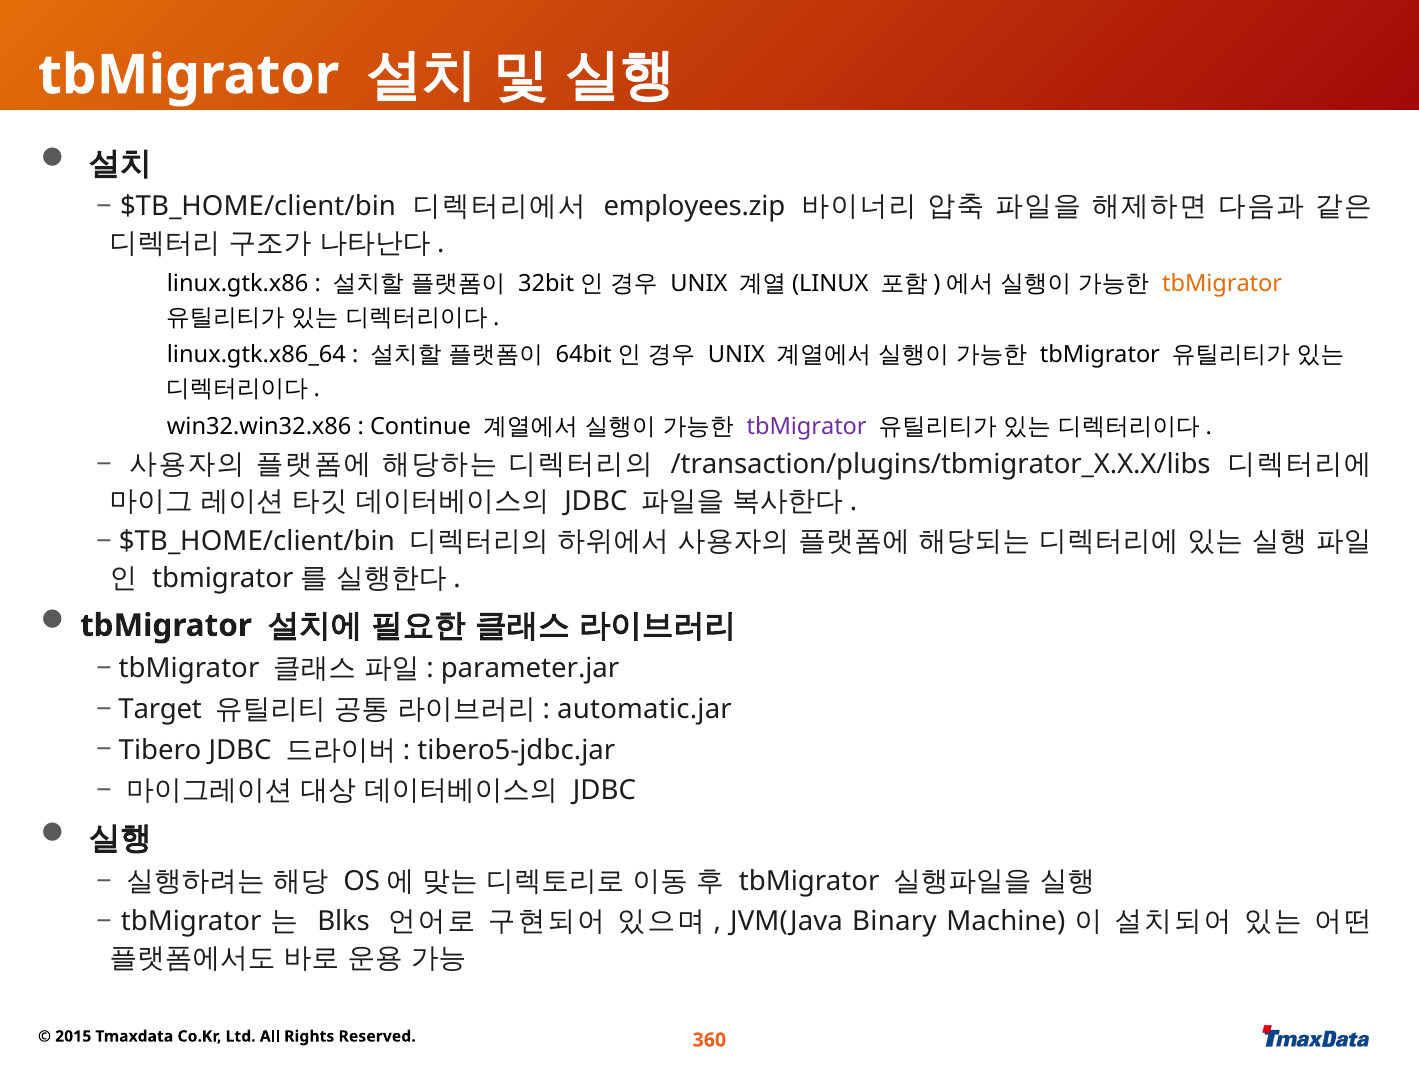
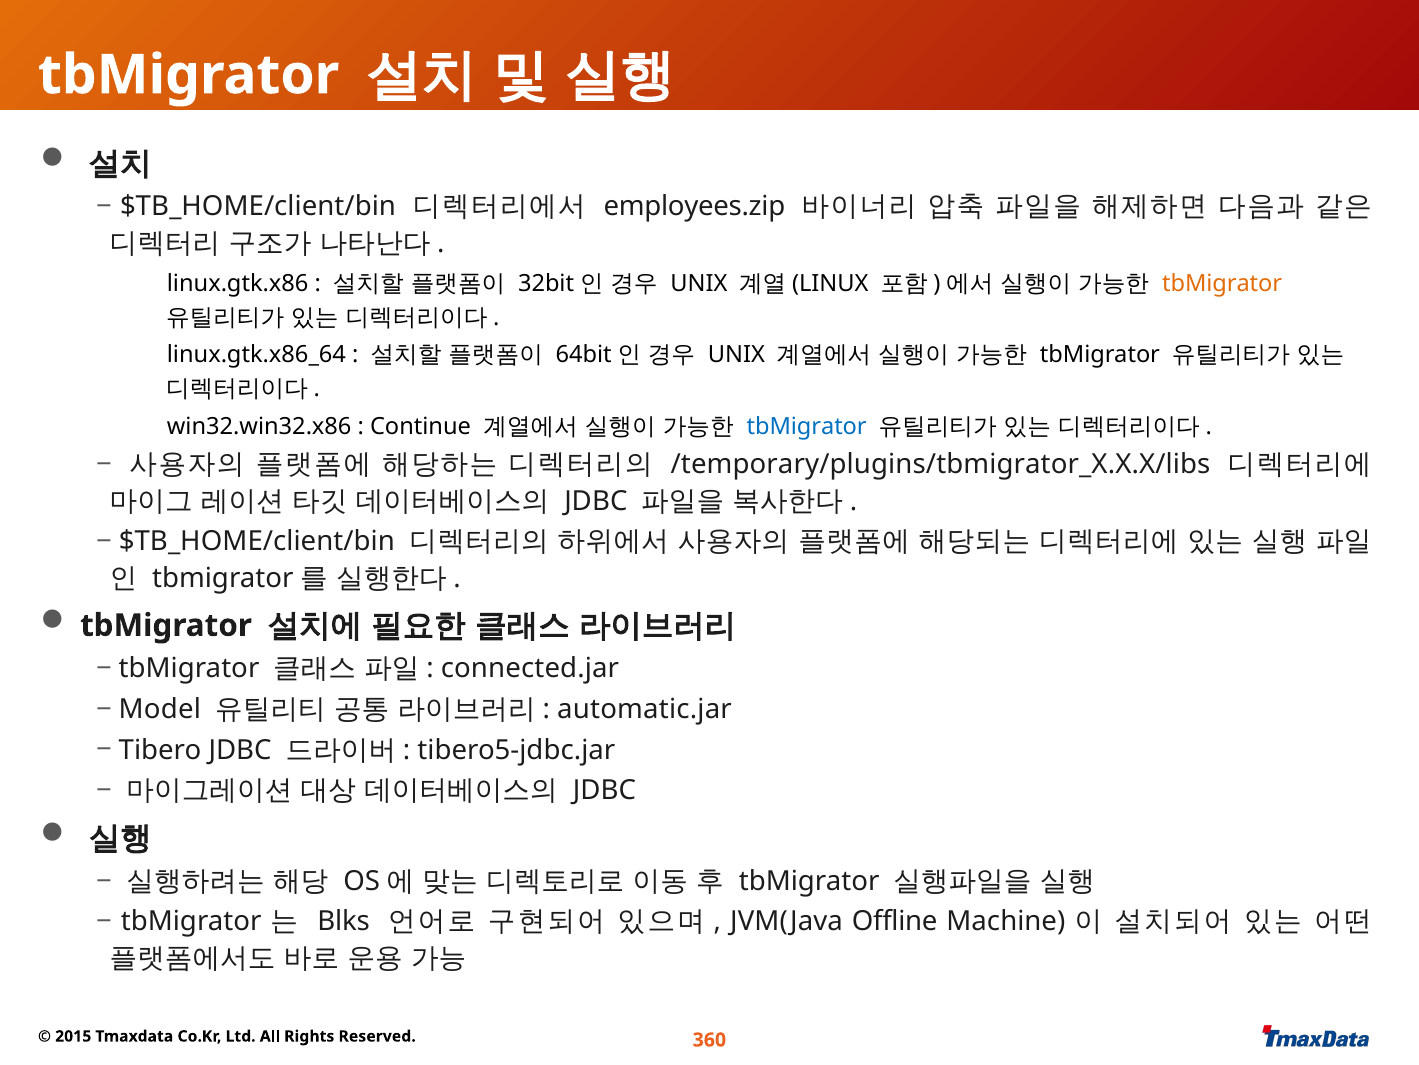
tbMigrator at (807, 426) colour: purple -> blue
/transaction/plugins/tbmigrator_X.X.X/libs: /transaction/plugins/tbmigrator_X.X.X/libs -> /temporary/plugins/tbmigrator_X.X.X/libs
parameter.jar: parameter.jar -> connected.jar
Target: Target -> Model
Binary: Binary -> Offline
